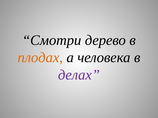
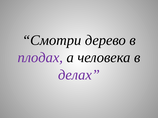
плодах colour: orange -> purple
